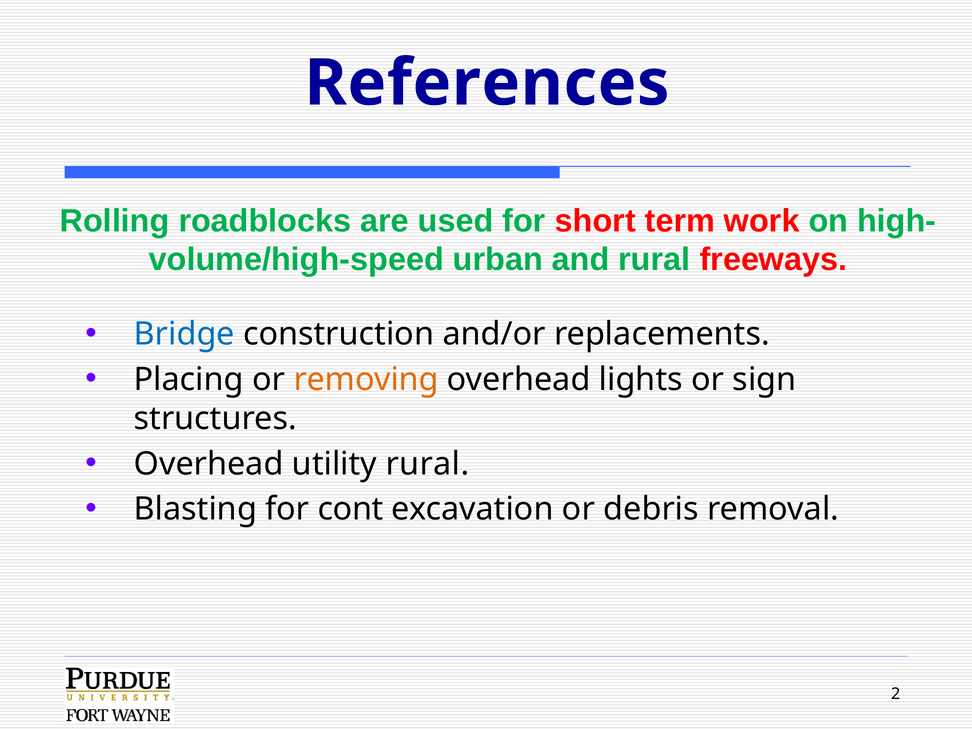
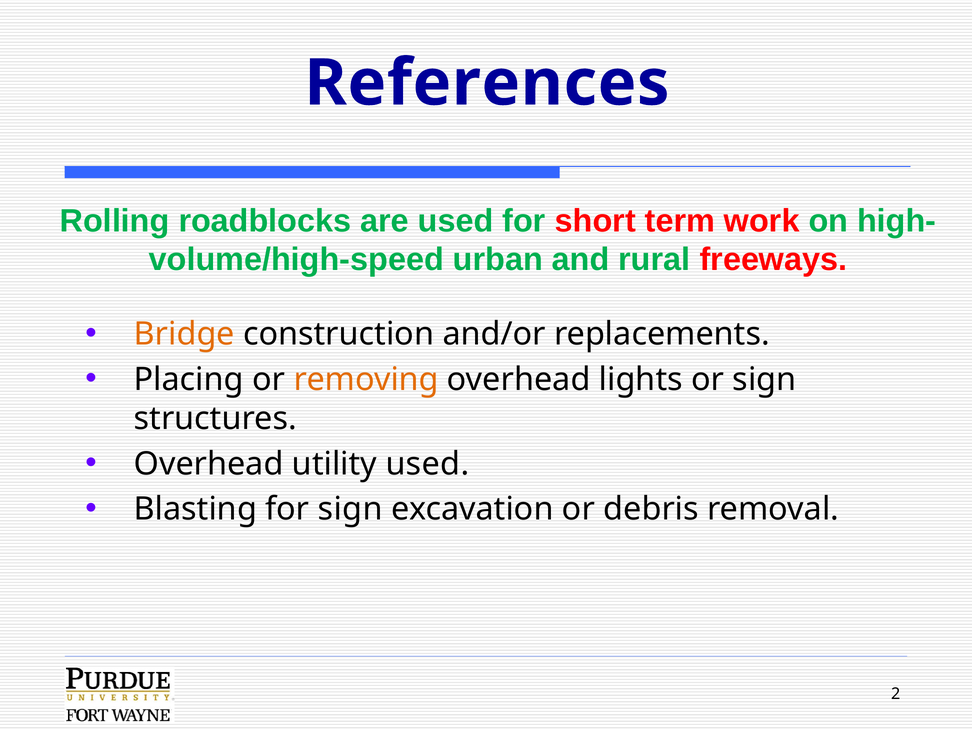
Bridge colour: blue -> orange
utility rural: rural -> used
for cont: cont -> sign
